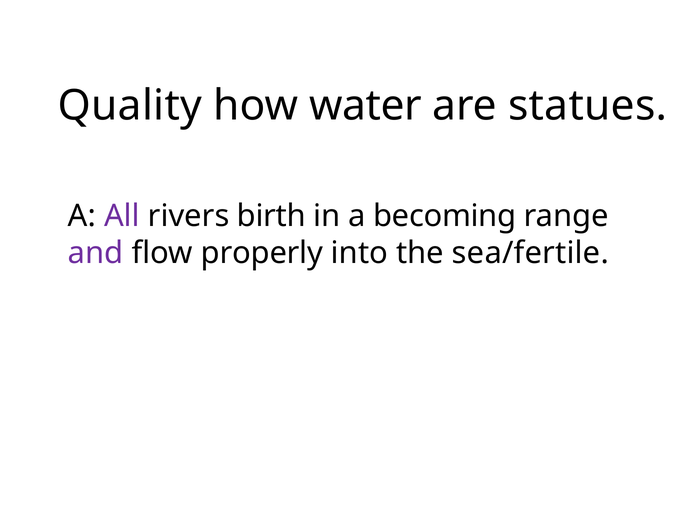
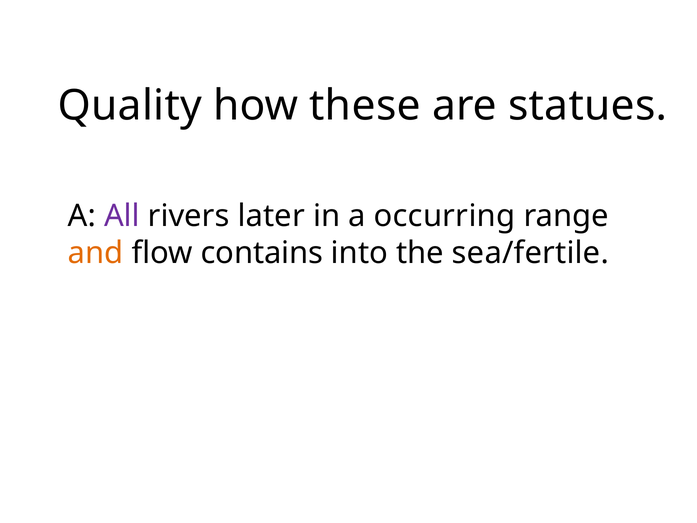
water: water -> these
birth: birth -> later
becoming: becoming -> occurring
and colour: purple -> orange
properly: properly -> contains
